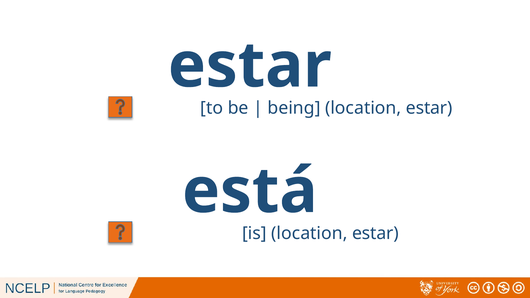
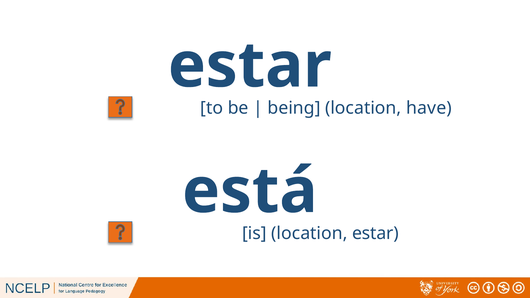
estar at (429, 108): estar -> have
